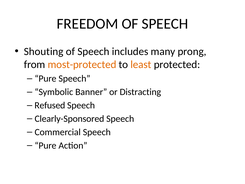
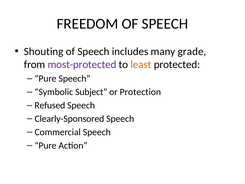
prong: prong -> grade
most-protected colour: orange -> purple
Banner: Banner -> Subject
Distracting: Distracting -> Protection
